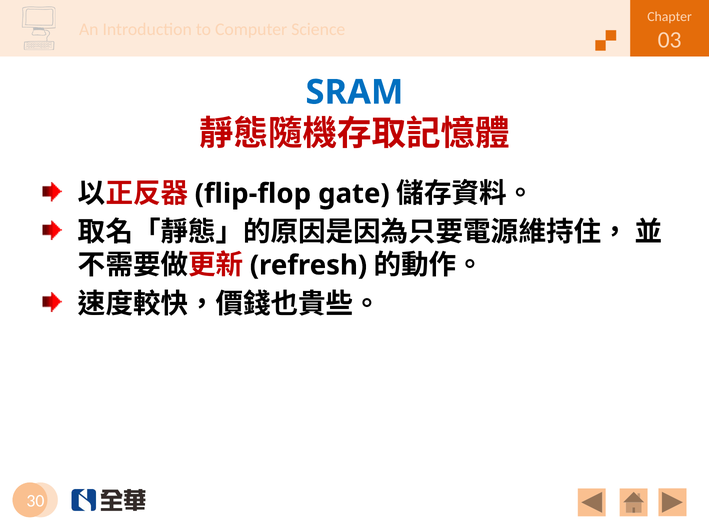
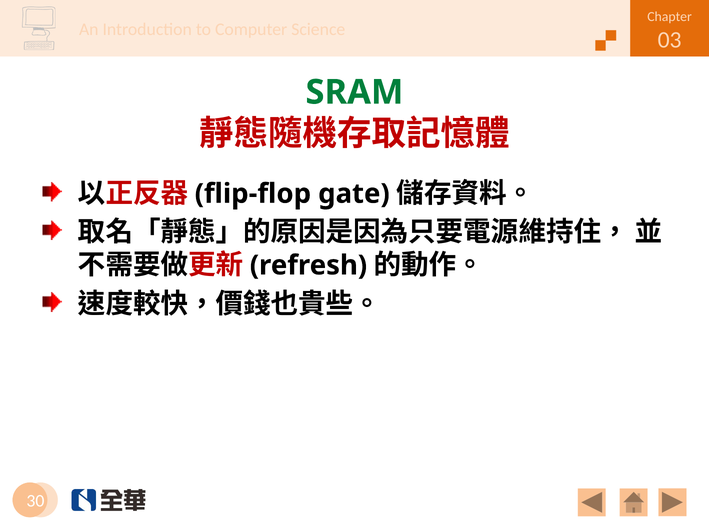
SRAM colour: blue -> green
